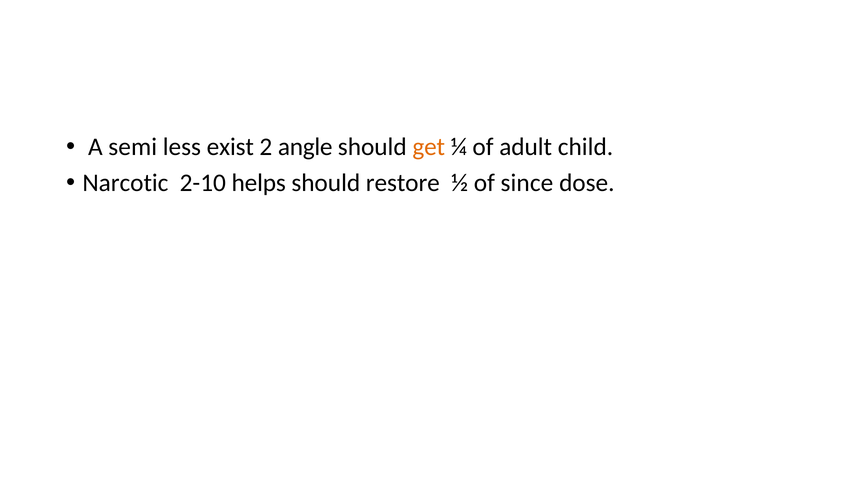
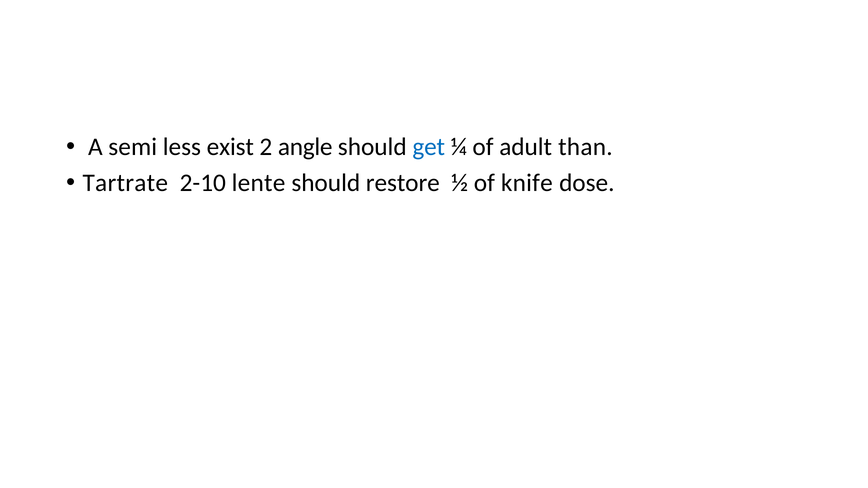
get colour: orange -> blue
child: child -> than
Narcotic: Narcotic -> Tartrate
helps: helps -> lente
since: since -> knife
